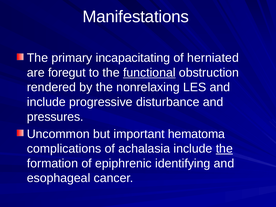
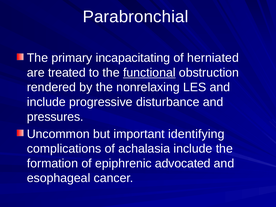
Manifestations: Manifestations -> Parabronchial
foregut: foregut -> treated
hematoma: hematoma -> identifying
the at (224, 149) underline: present -> none
identifying: identifying -> advocated
